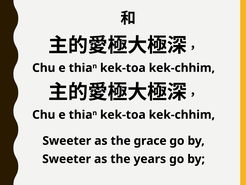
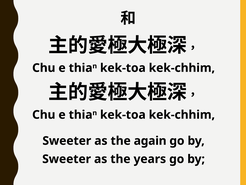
grace: grace -> again
